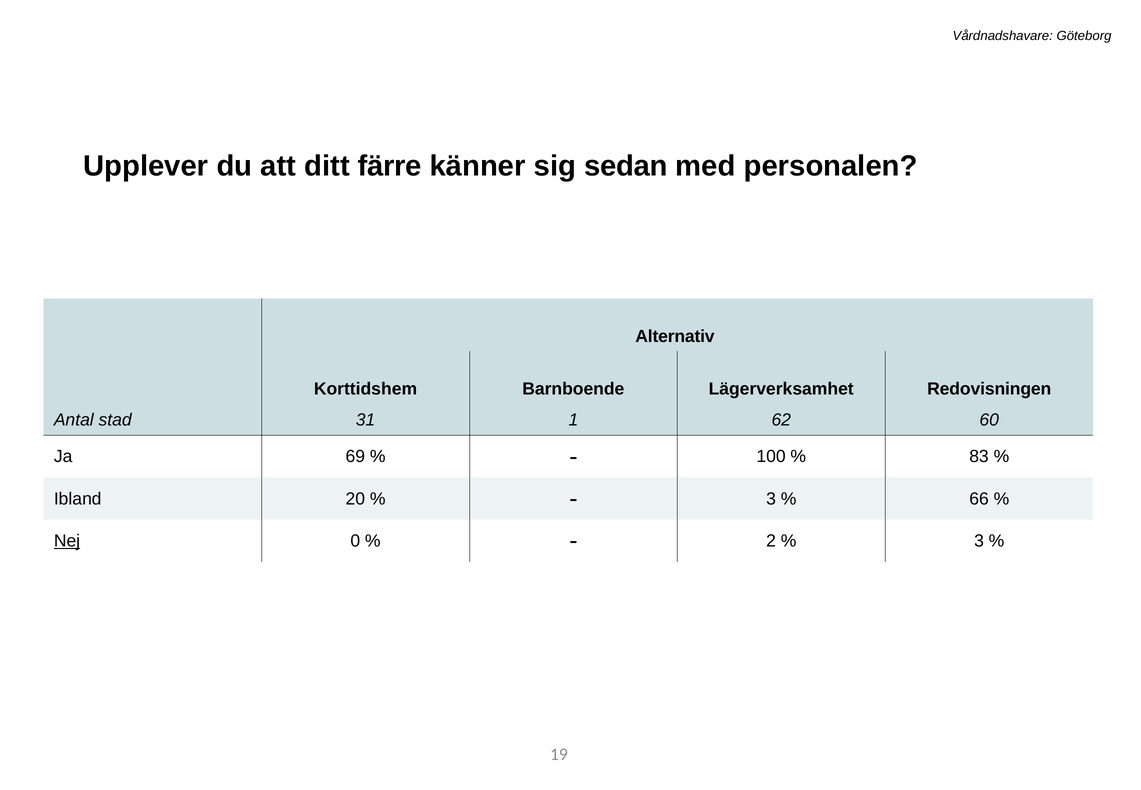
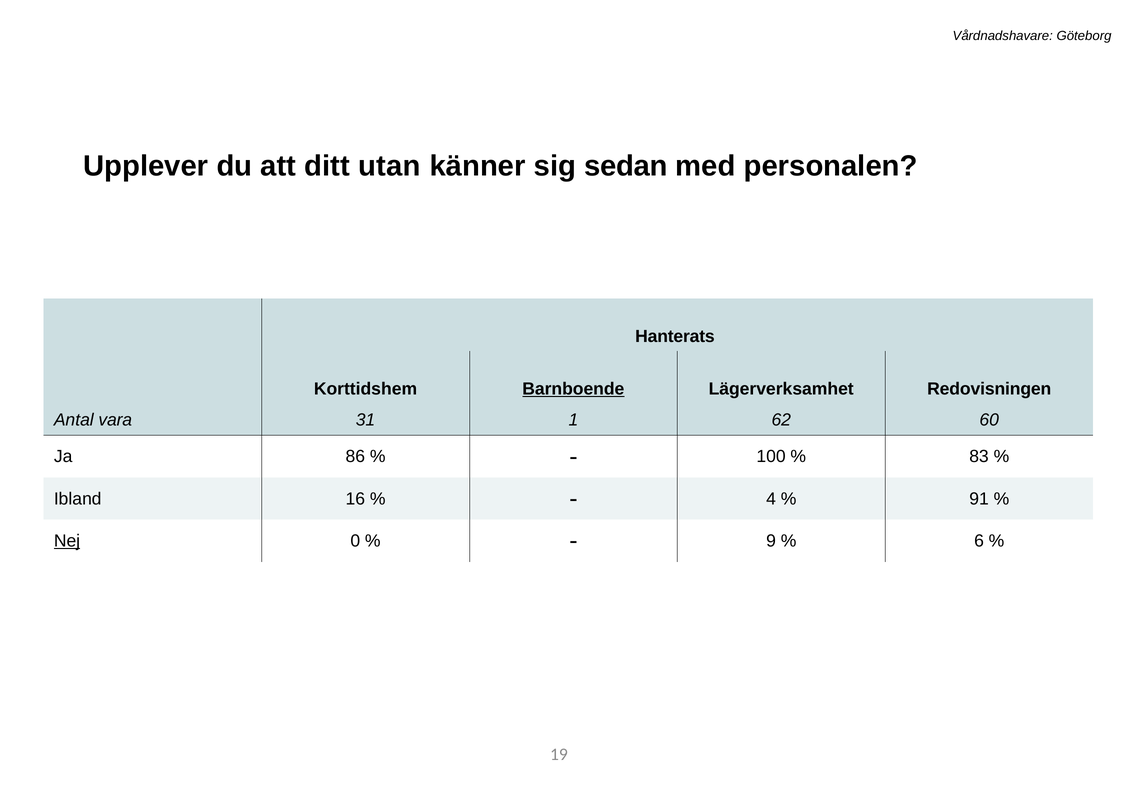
färre: färre -> utan
Alternativ: Alternativ -> Hanterats
Barnboende underline: none -> present
stad: stad -> vara
69: 69 -> 86
20: 20 -> 16
3 at (771, 499): 3 -> 4
66: 66 -> 91
2: 2 -> 9
3 at (979, 541): 3 -> 6
